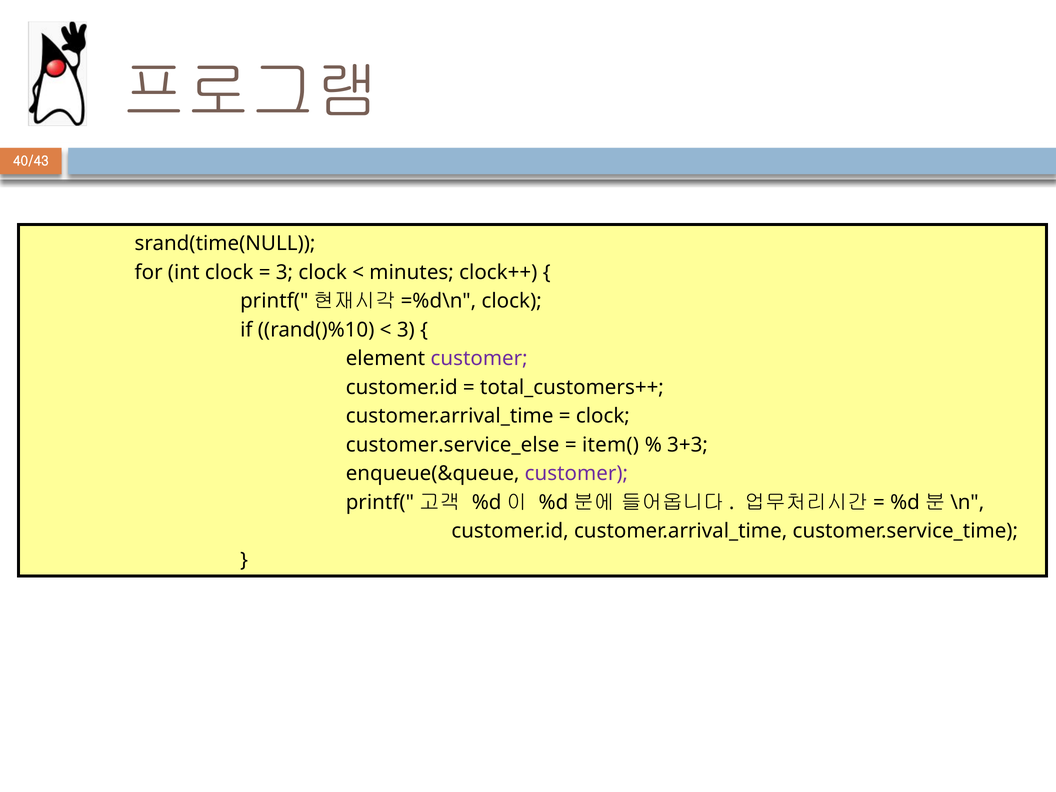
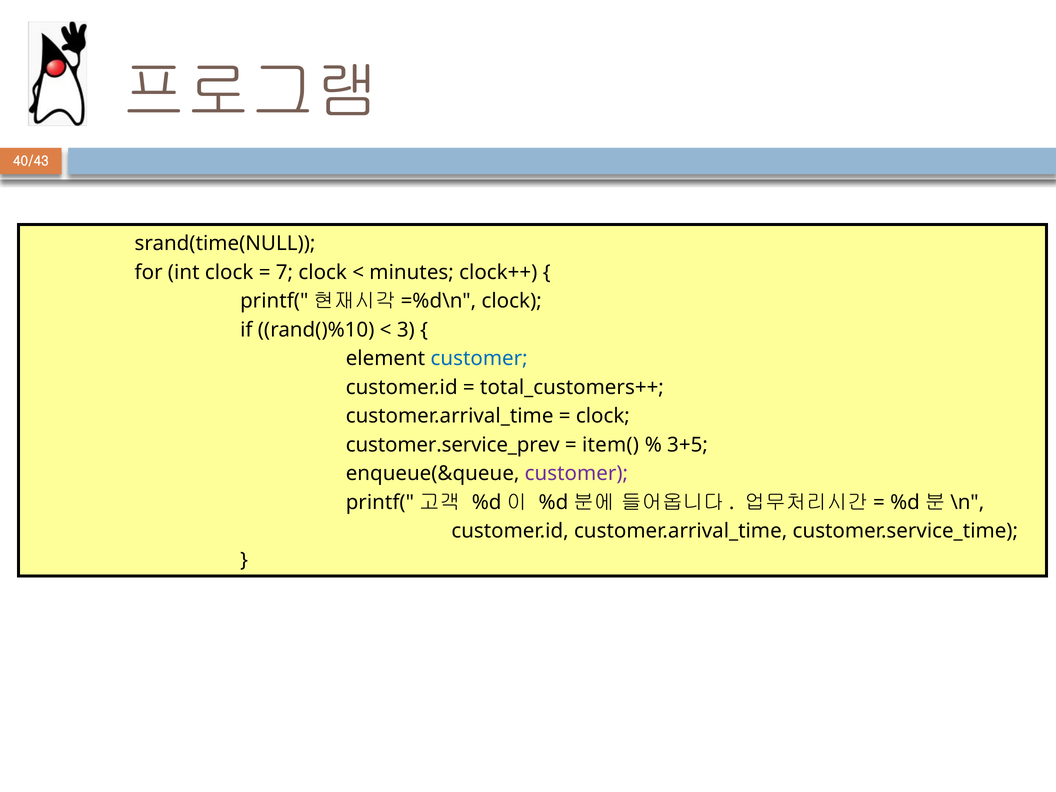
3 at (284, 272): 3 -> 7
customer at (479, 359) colour: purple -> blue
customer.service_else: customer.service_else -> customer.service_prev
3+3: 3+3 -> 3+5
